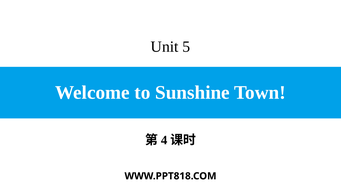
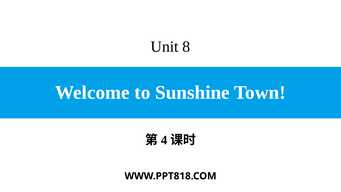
5: 5 -> 8
